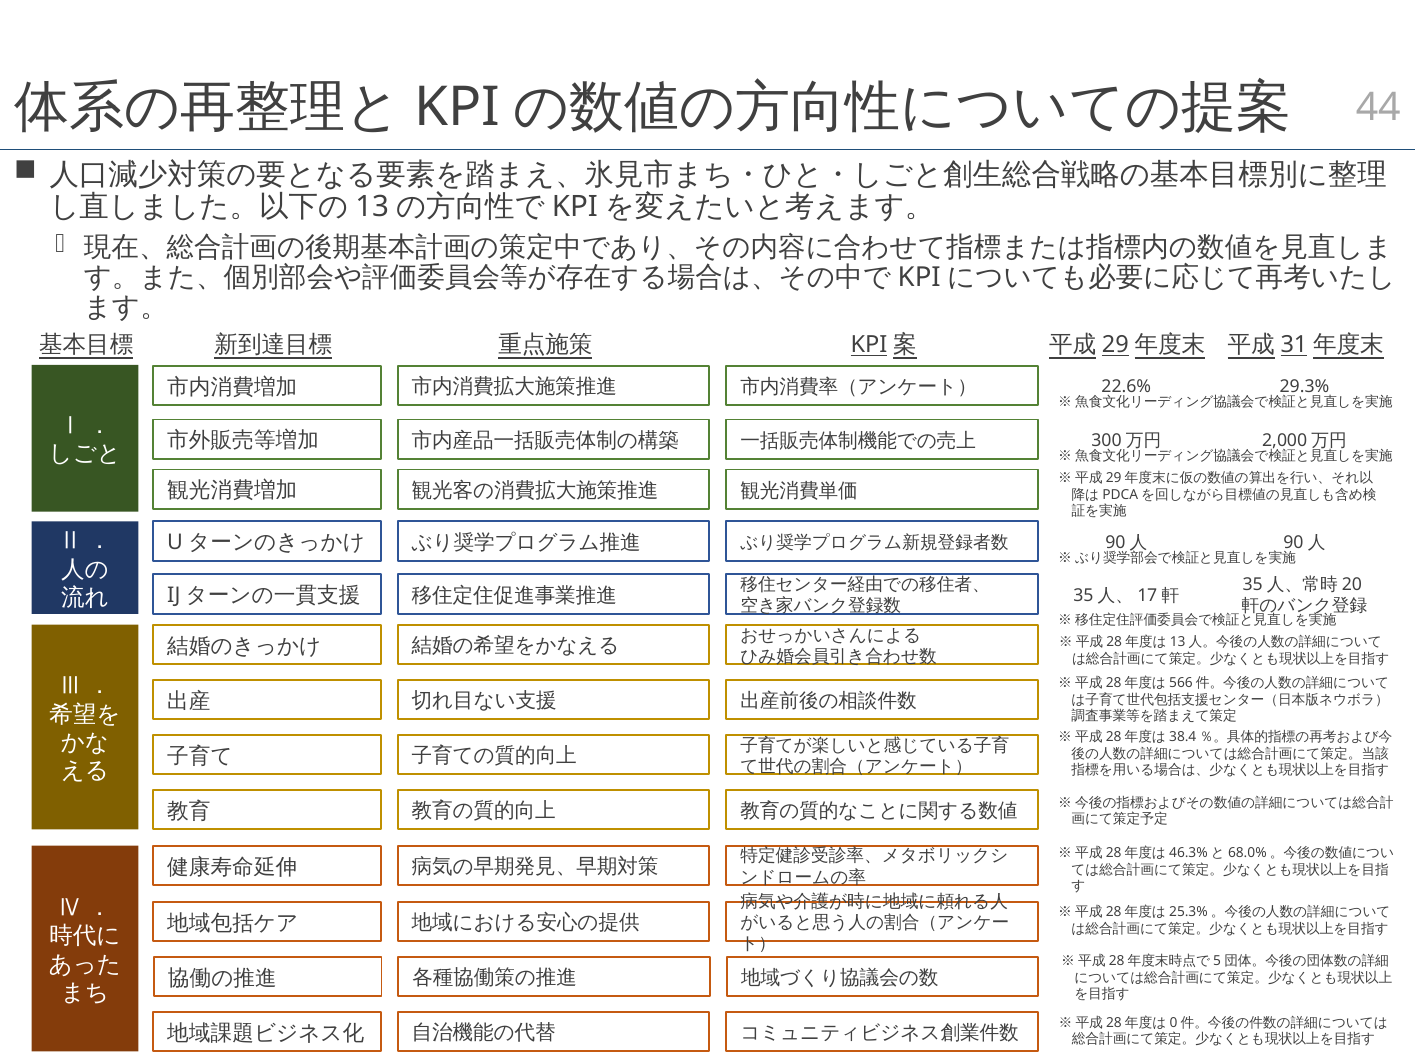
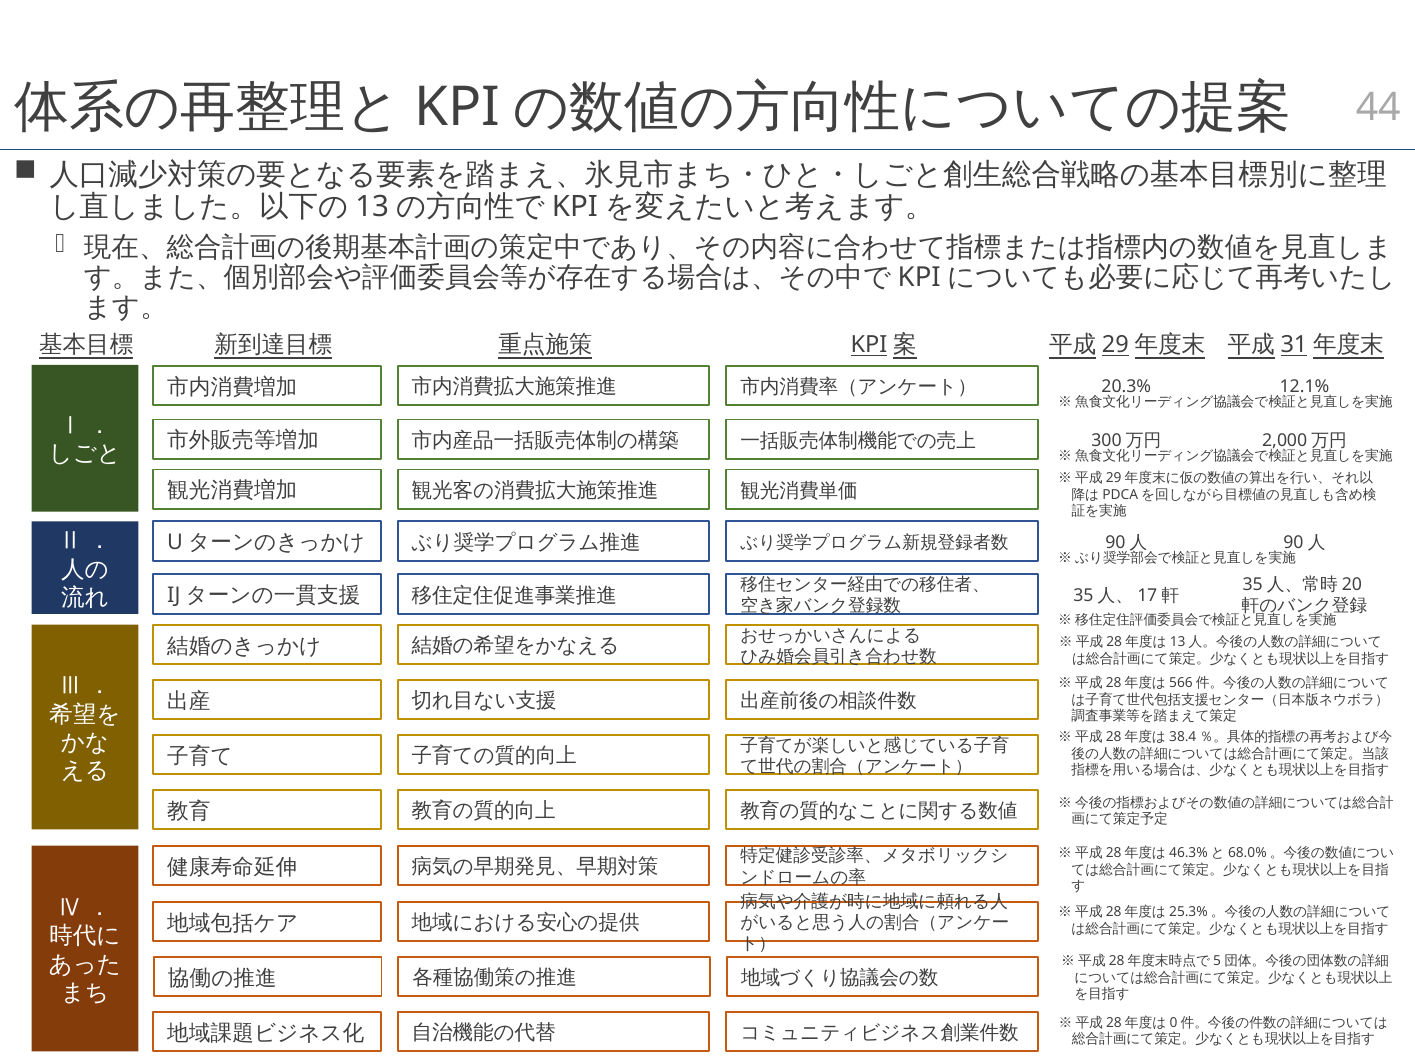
22.6%: 22.6% -> 20.3%
29.3%: 29.3% -> 12.1%
